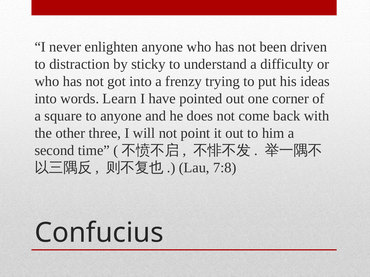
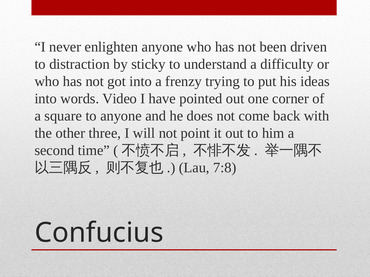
Learn: Learn -> Video
